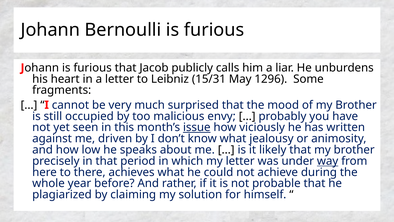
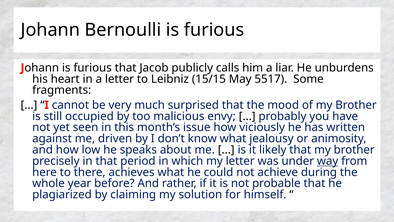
15/31: 15/31 -> 15/15
1296: 1296 -> 5517
issue underline: present -> none
